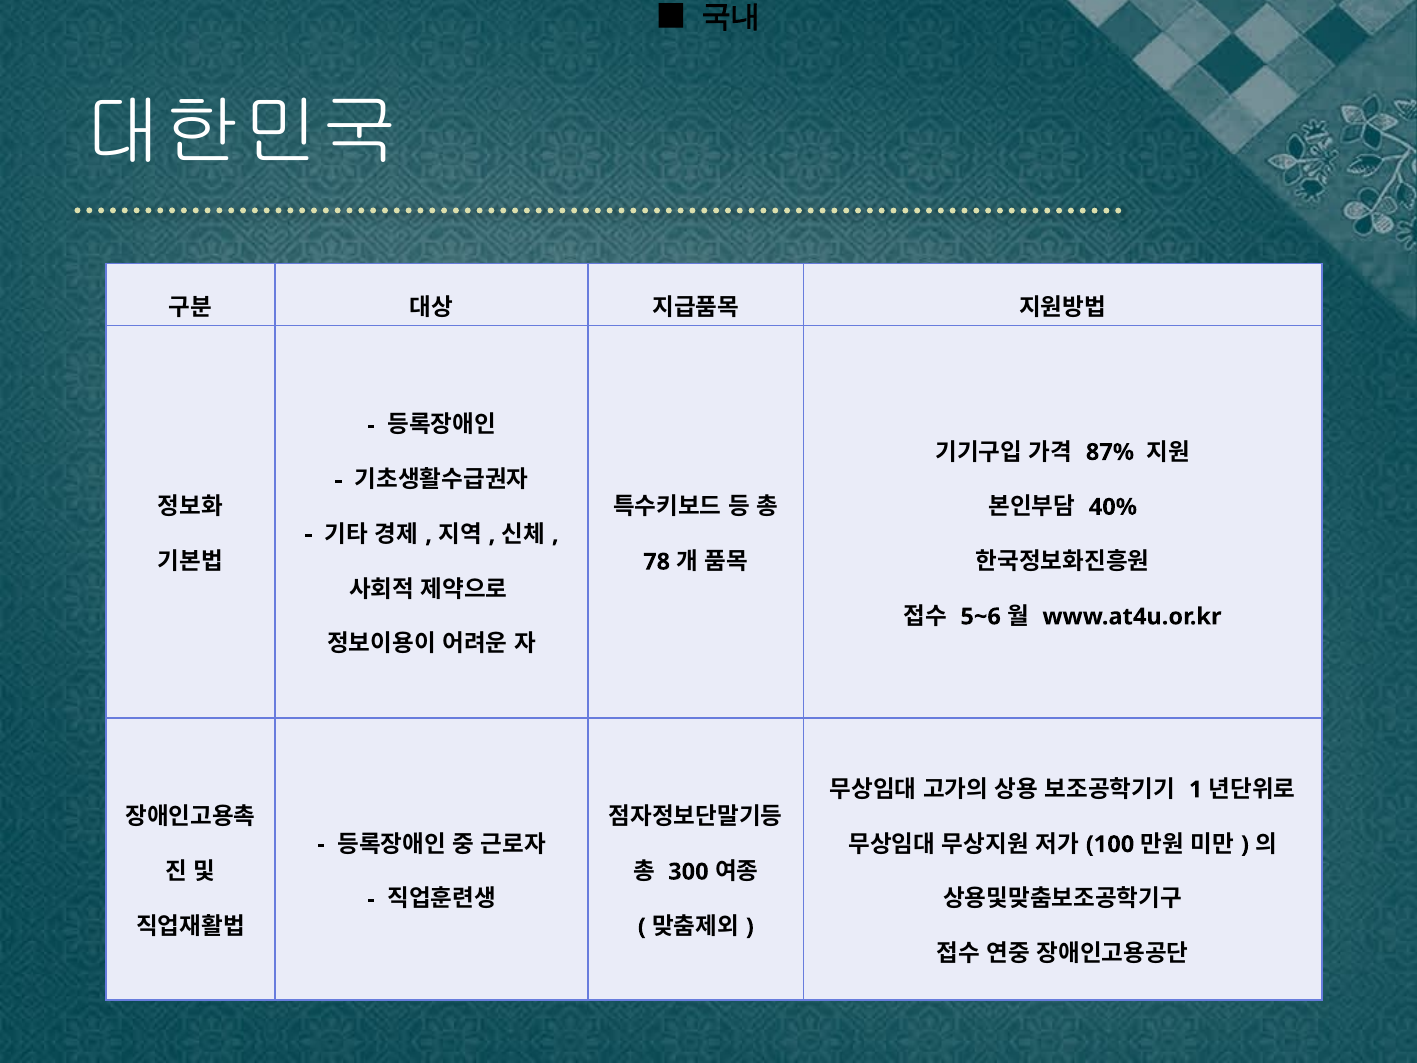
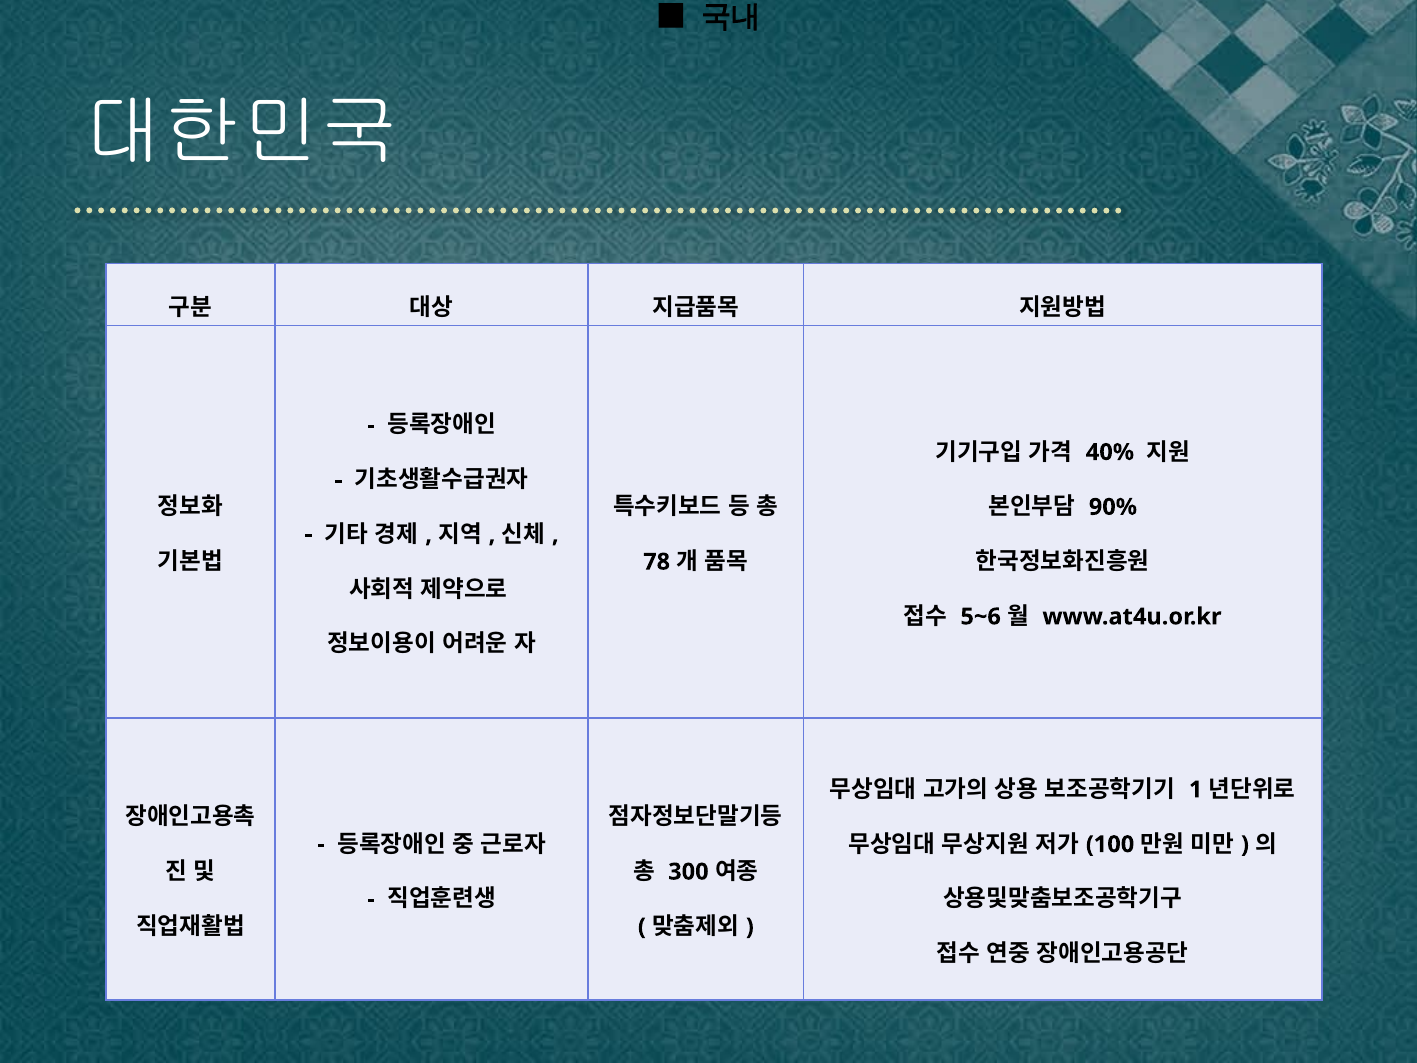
87%: 87% -> 40%
40%: 40% -> 90%
